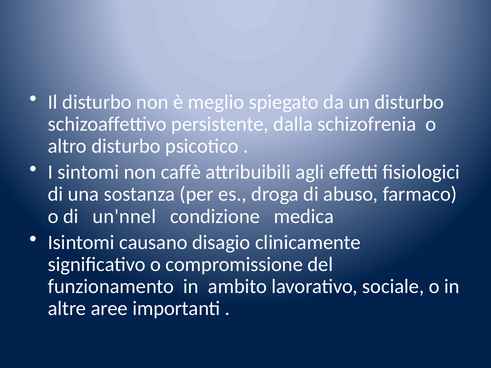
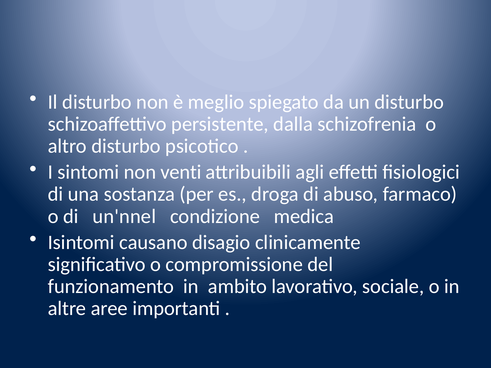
caffè: caffè -> venti
